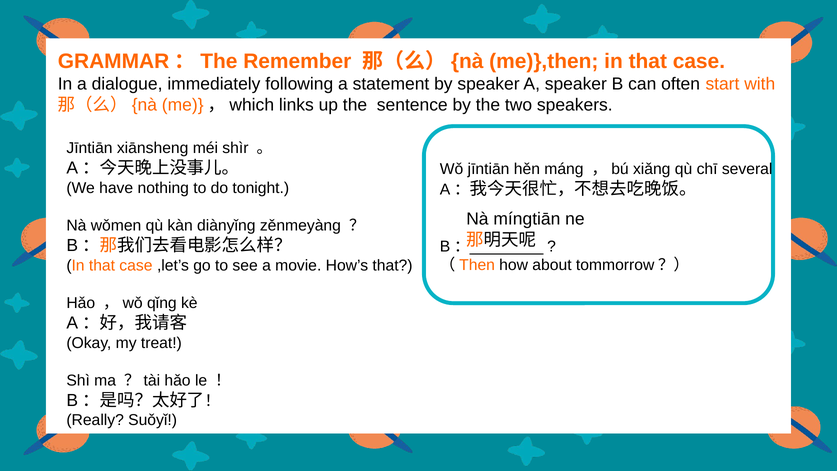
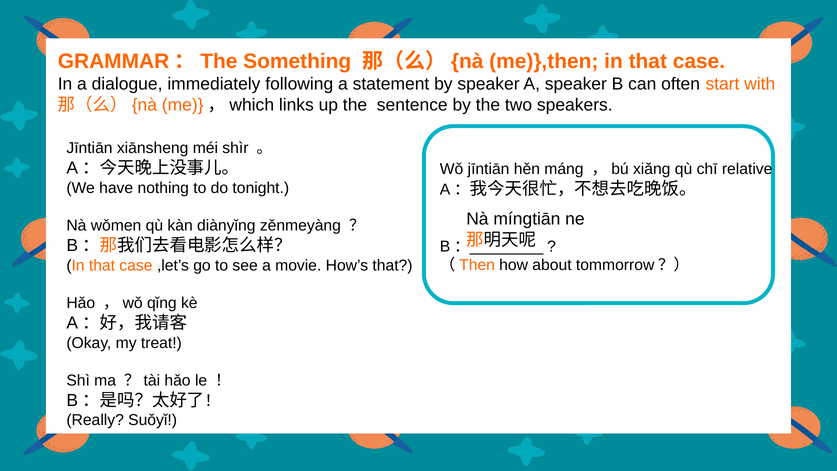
Remember: Remember -> Something
several: several -> relative
